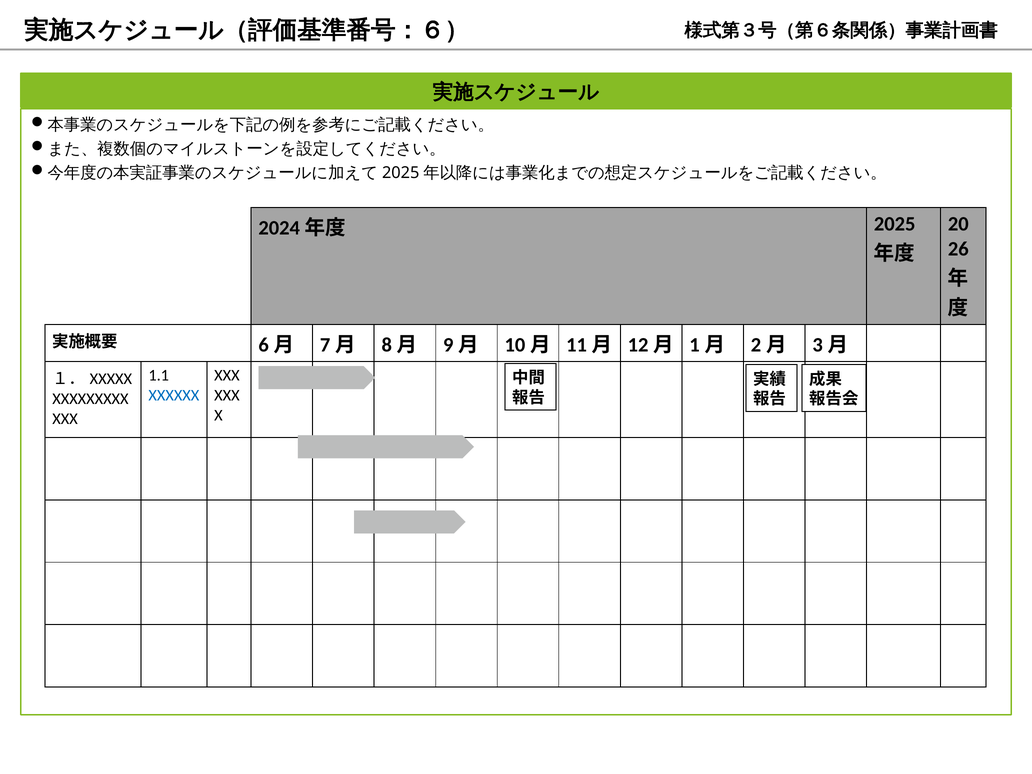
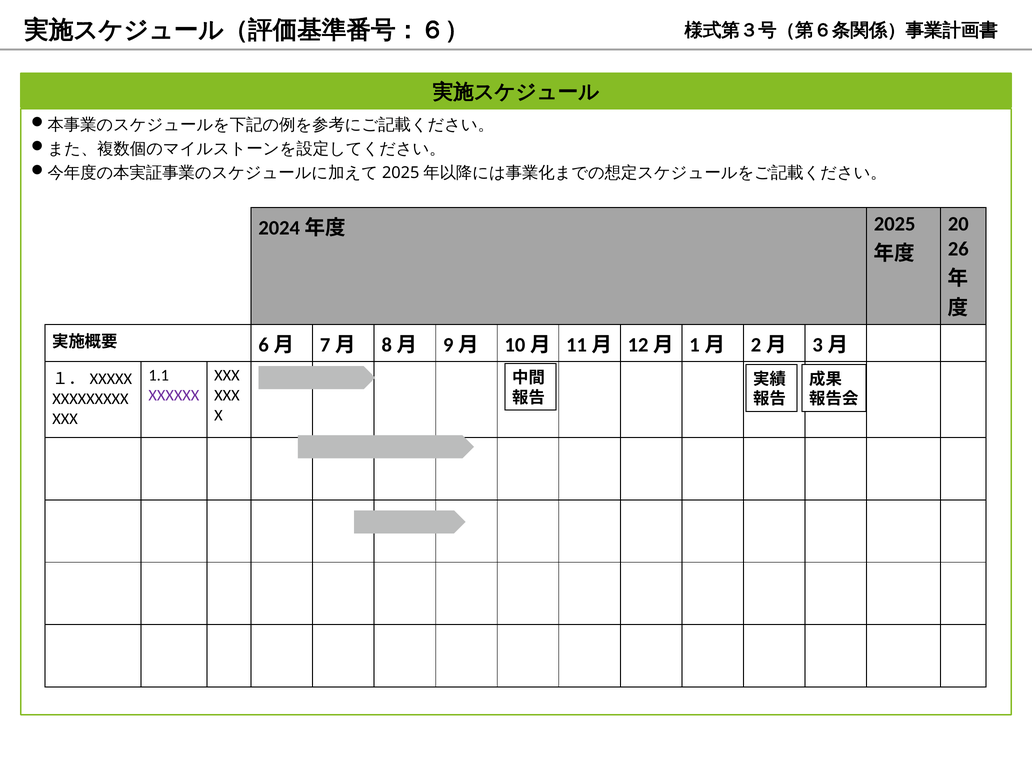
XXXXXX colour: blue -> purple
